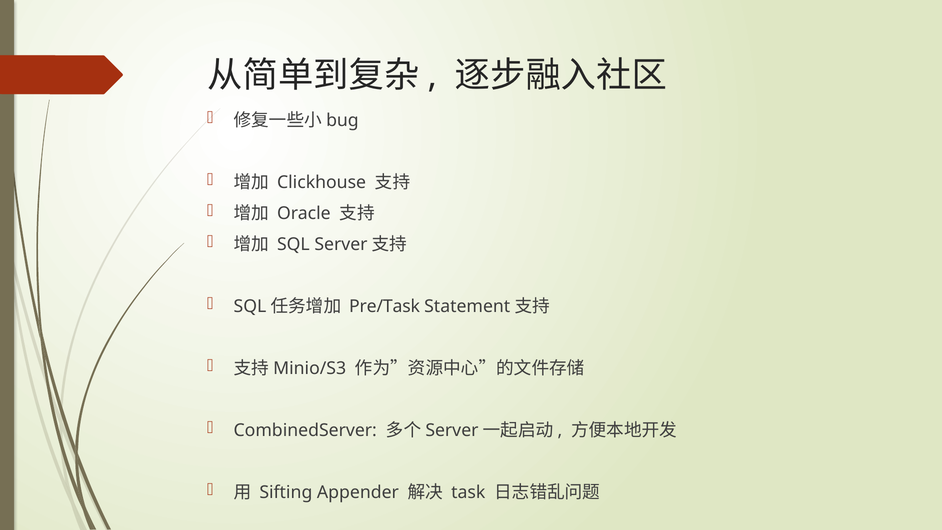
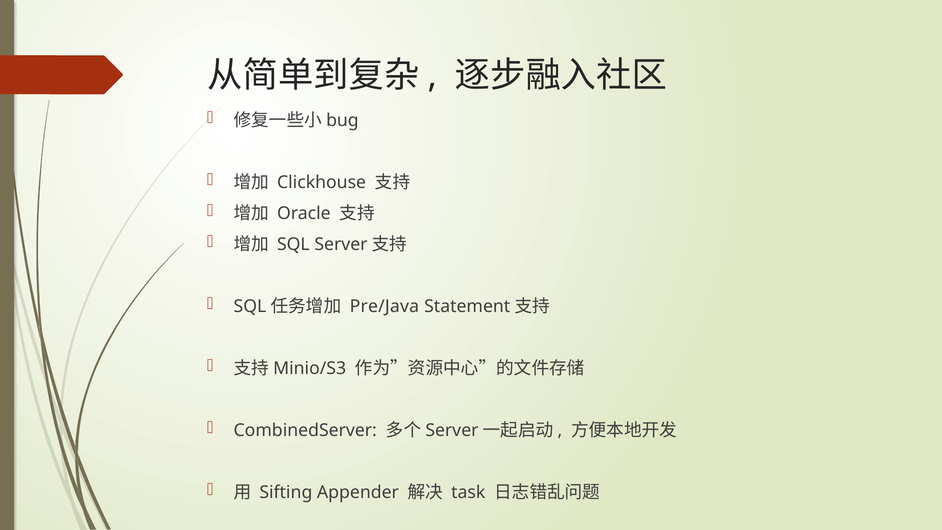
Pre/Task: Pre/Task -> Pre/Java
